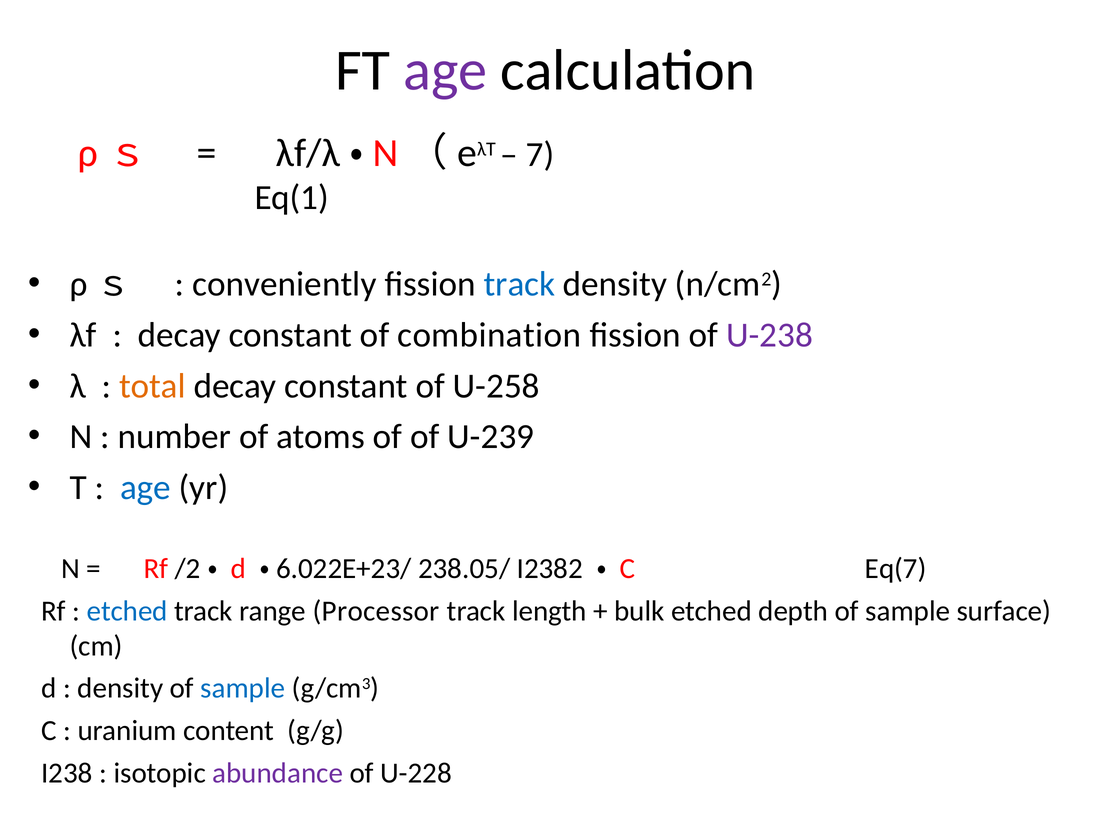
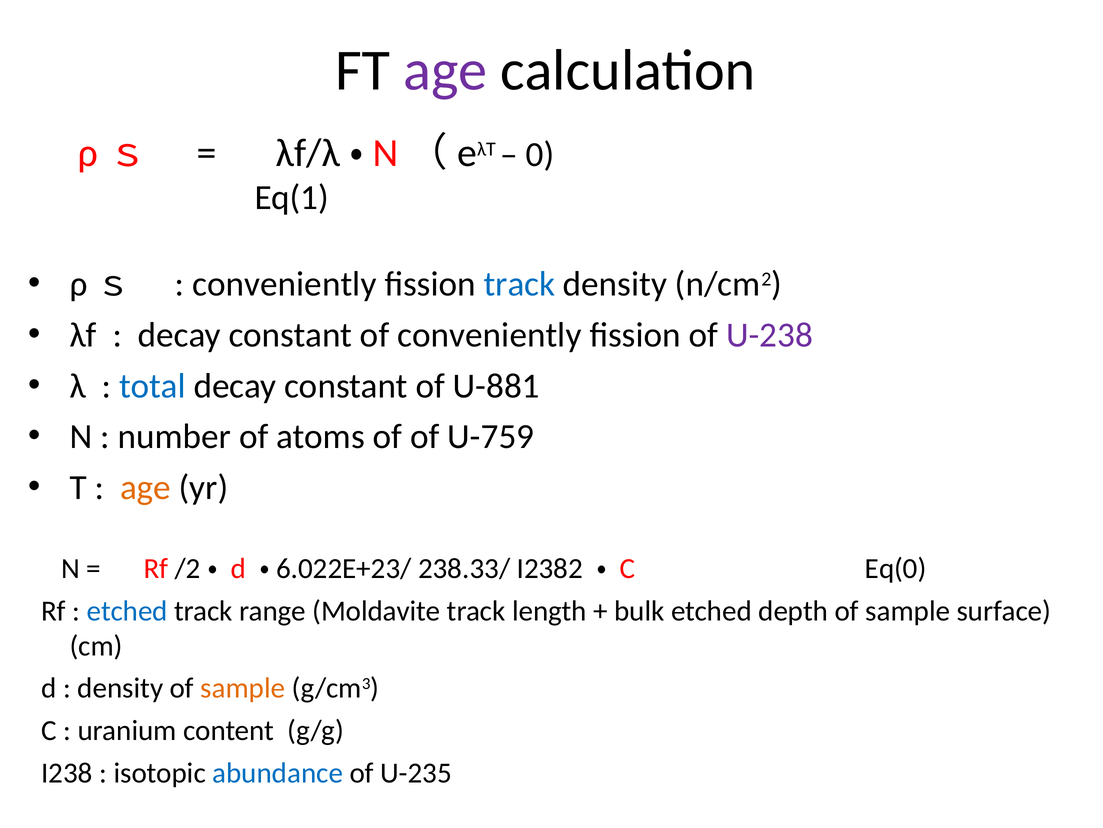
7: 7 -> 0
of combination: combination -> conveniently
total colour: orange -> blue
U-258: U-258 -> U-881
U-239: U-239 -> U-759
age at (145, 487) colour: blue -> orange
238.05/: 238.05/ -> 238.33/
Eq(7: Eq(7 -> Eq(0
Processor: Processor -> Moldavite
sample at (243, 688) colour: blue -> orange
abundance colour: purple -> blue
U-228: U-228 -> U-235
